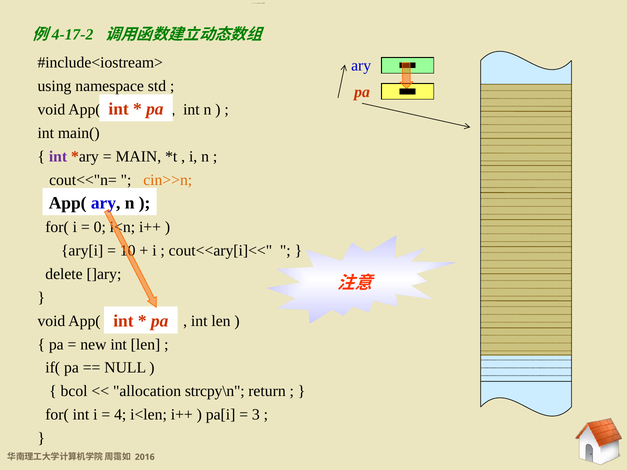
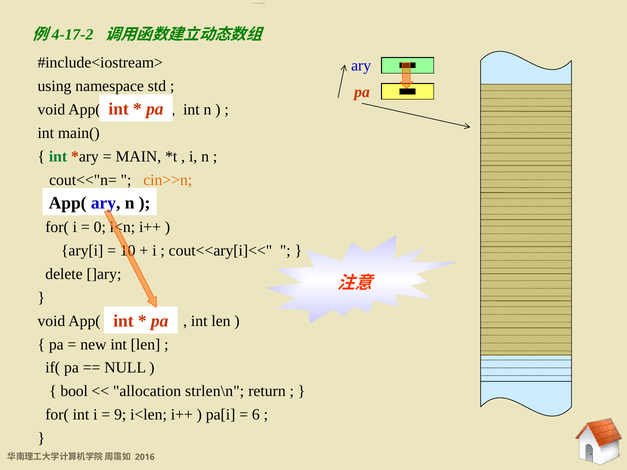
int at (58, 157) colour: purple -> green
bcol: bcol -> bool
strcpy\n: strcpy\n -> strlen\n
4: 4 -> 9
3: 3 -> 6
